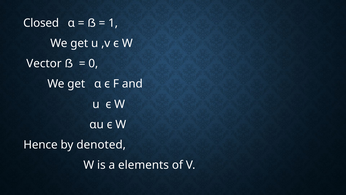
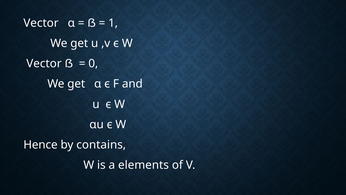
Closed at (41, 23): Closed -> Vector
denoted: denoted -> contains
